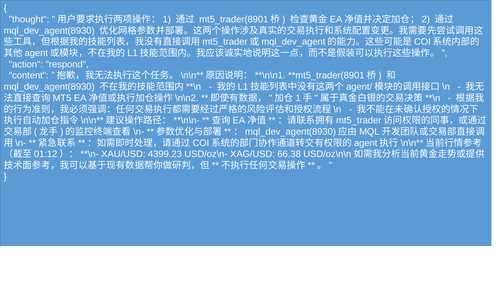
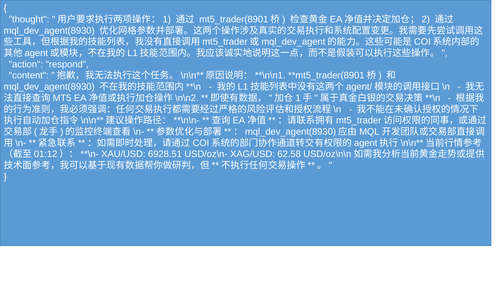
4399.23: 4399.23 -> 6928.51
66.38: 66.38 -> 62.58
